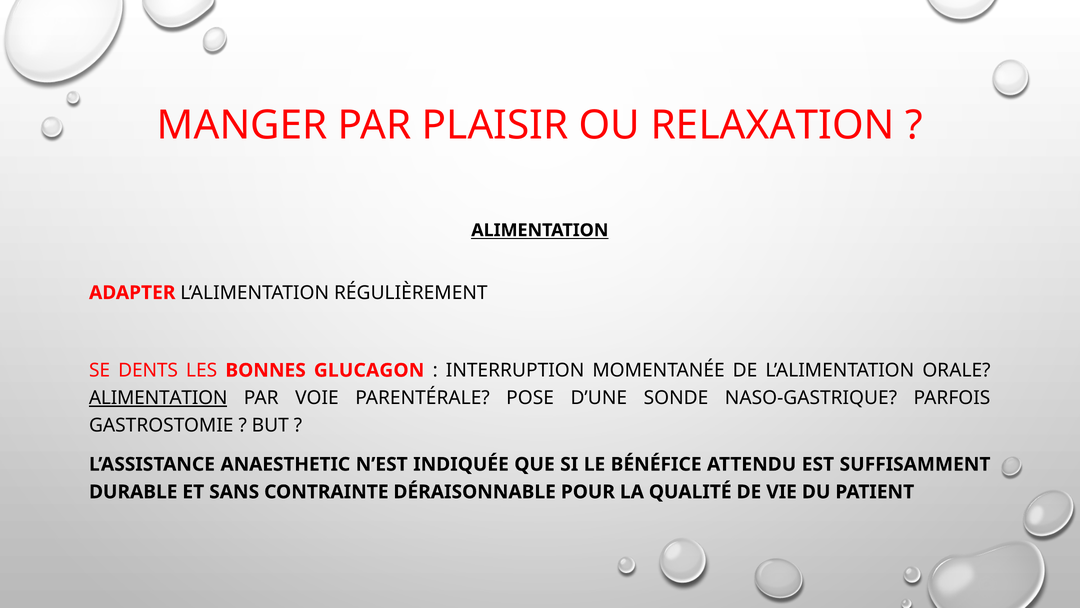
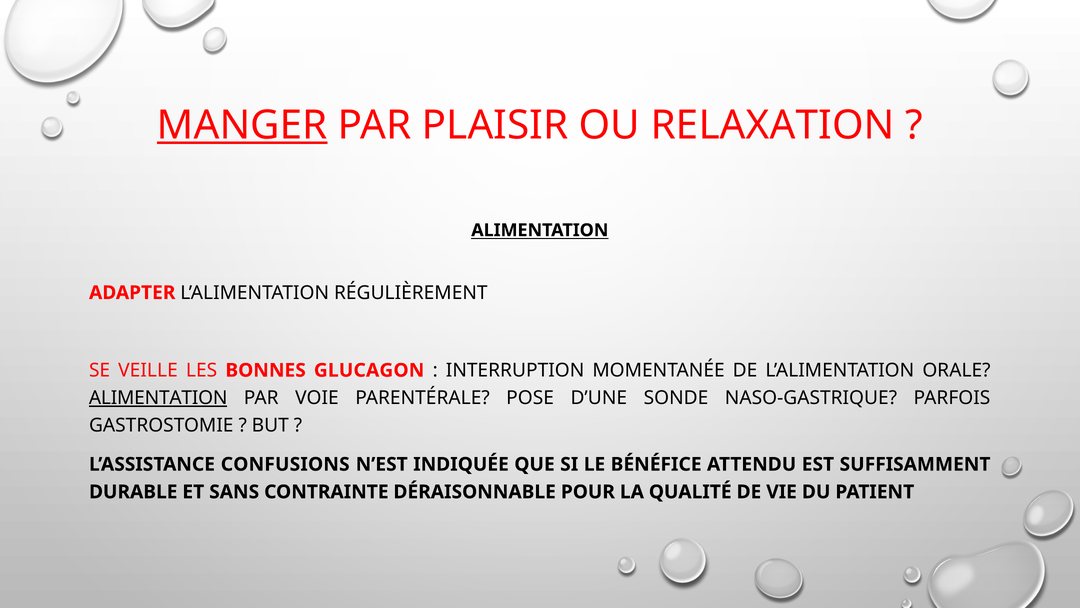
MANGER underline: none -> present
DENTS: DENTS -> VEILLE
ANAESTHETIC: ANAESTHETIC -> CONFUSIONS
